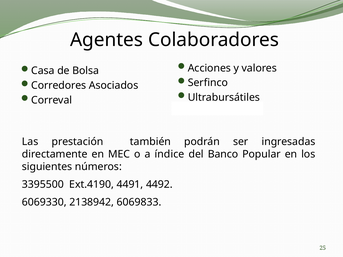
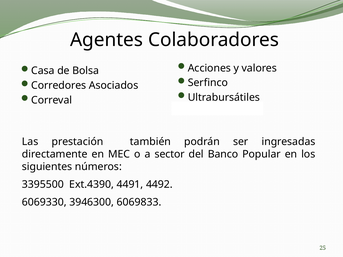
índice: índice -> sector
Ext.4190: Ext.4190 -> Ext.4390
2138942: 2138942 -> 3946300
